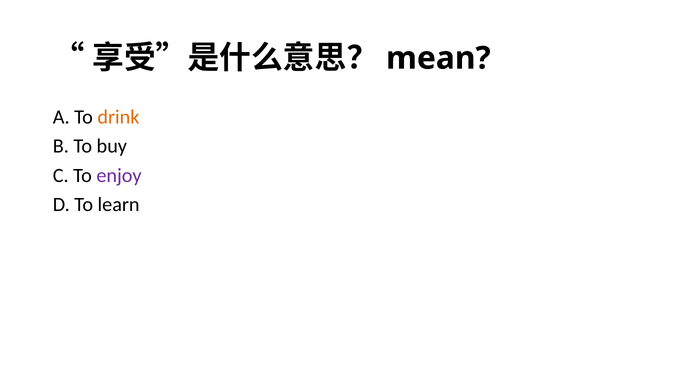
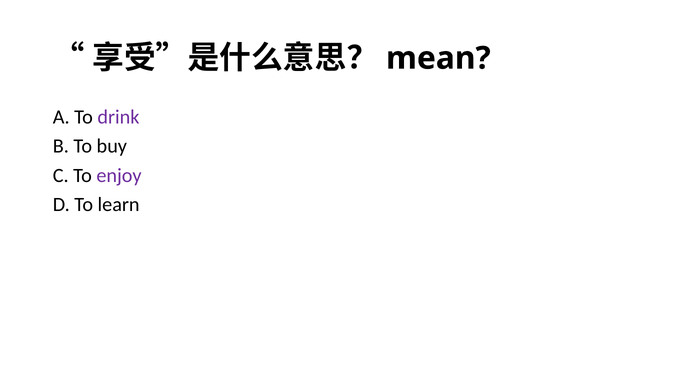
drink colour: orange -> purple
